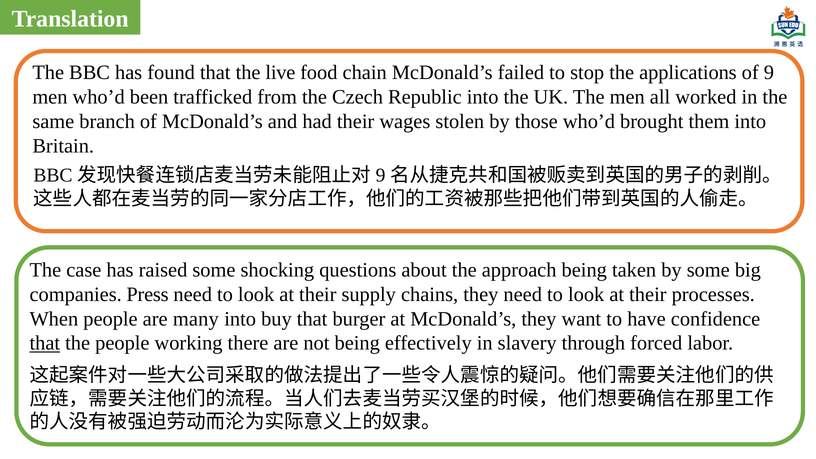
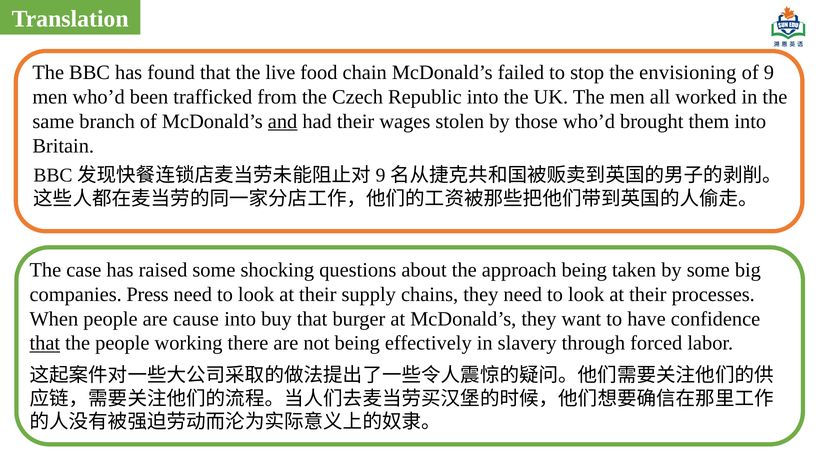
applications: applications -> envisioning
and underline: none -> present
many: many -> cause
